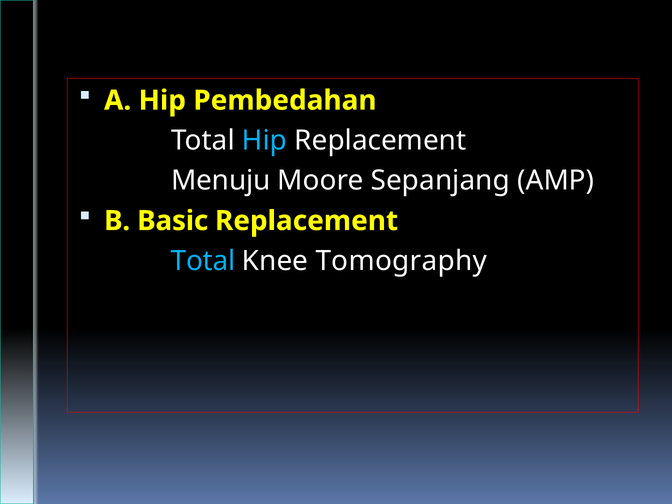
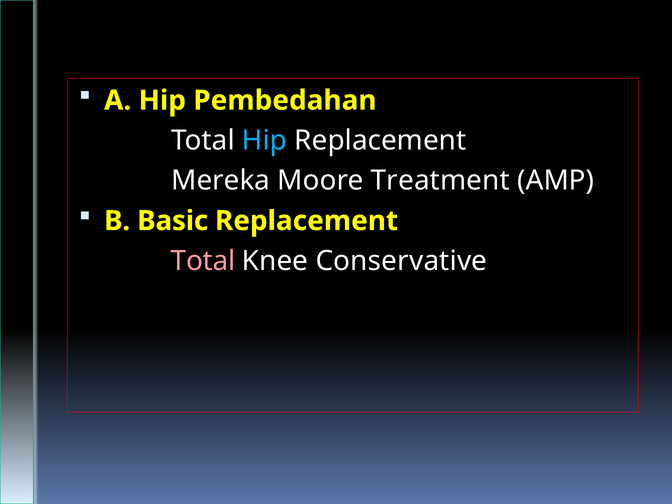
Menuju: Menuju -> Mereka
Sepanjang: Sepanjang -> Treatment
Total at (203, 261) colour: light blue -> pink
Tomography: Tomography -> Conservative
